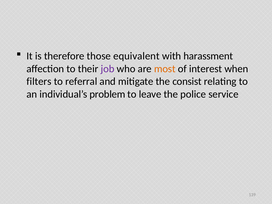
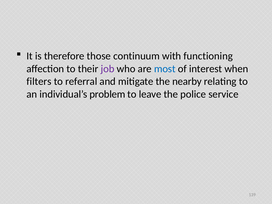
equivalent: equivalent -> continuum
harassment: harassment -> functioning
most colour: orange -> blue
consist: consist -> nearby
